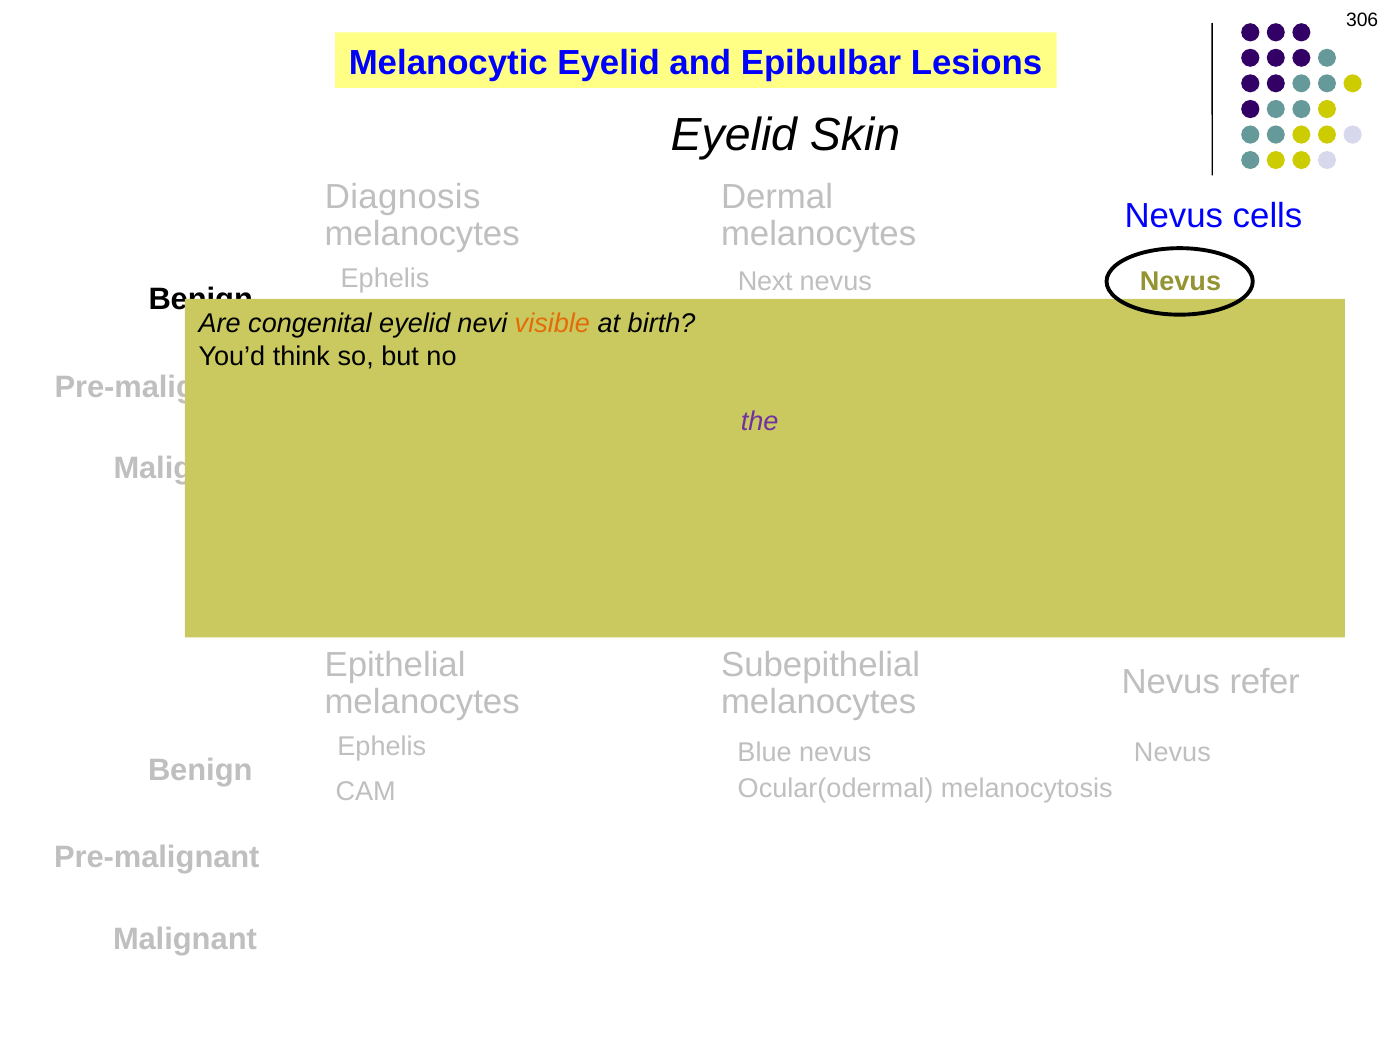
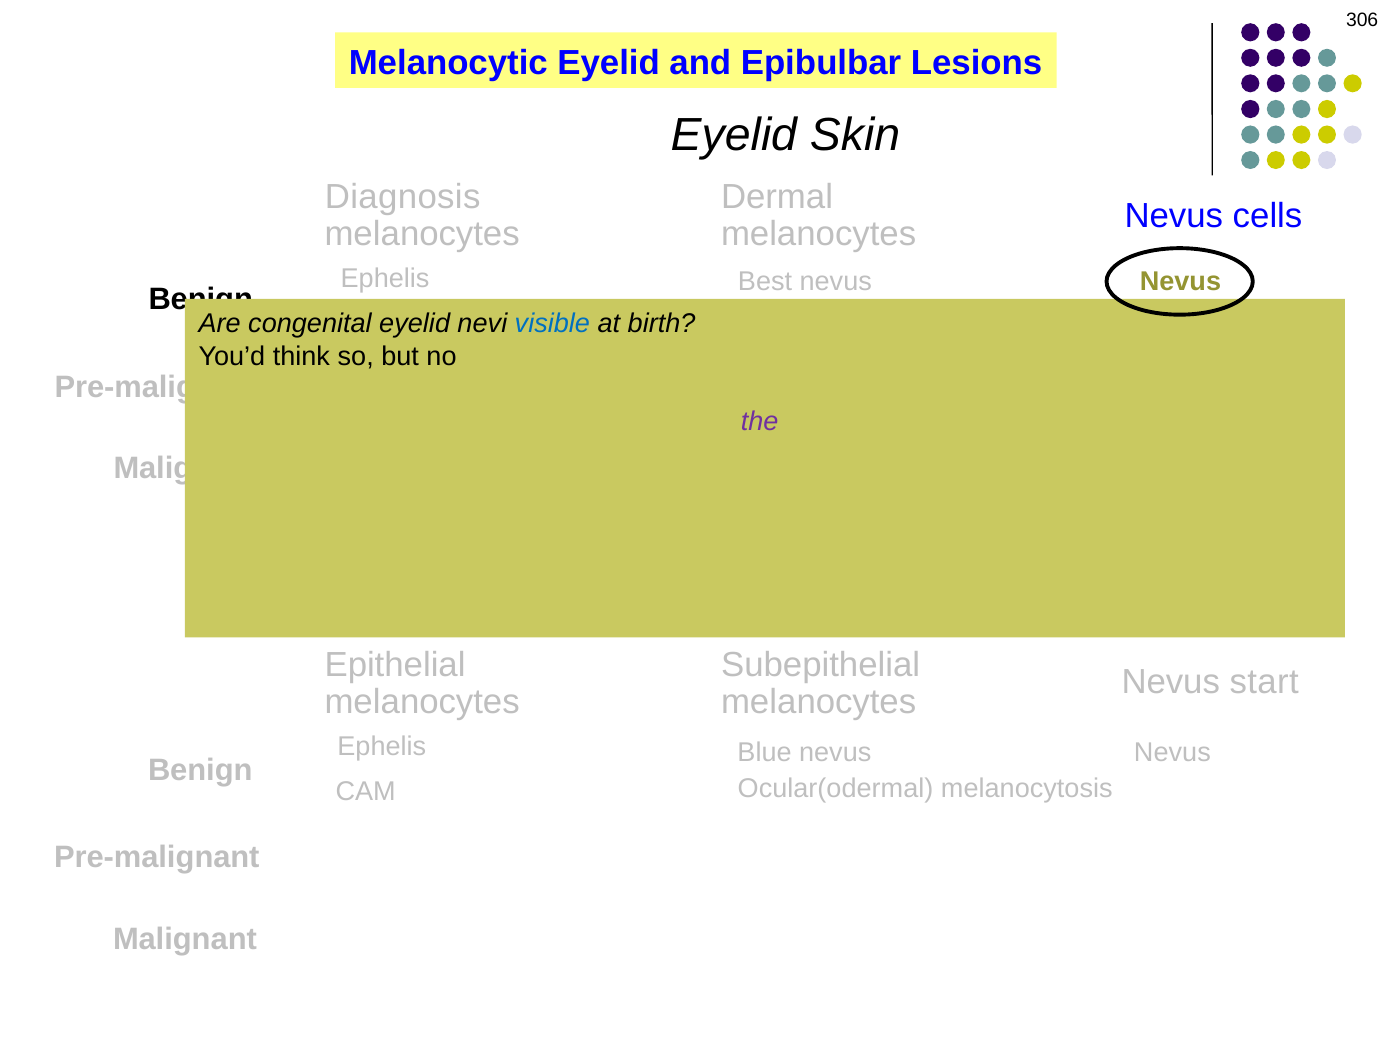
Next: Next -> Best
visible colour: orange -> blue
Nevus refer: refer -> start
